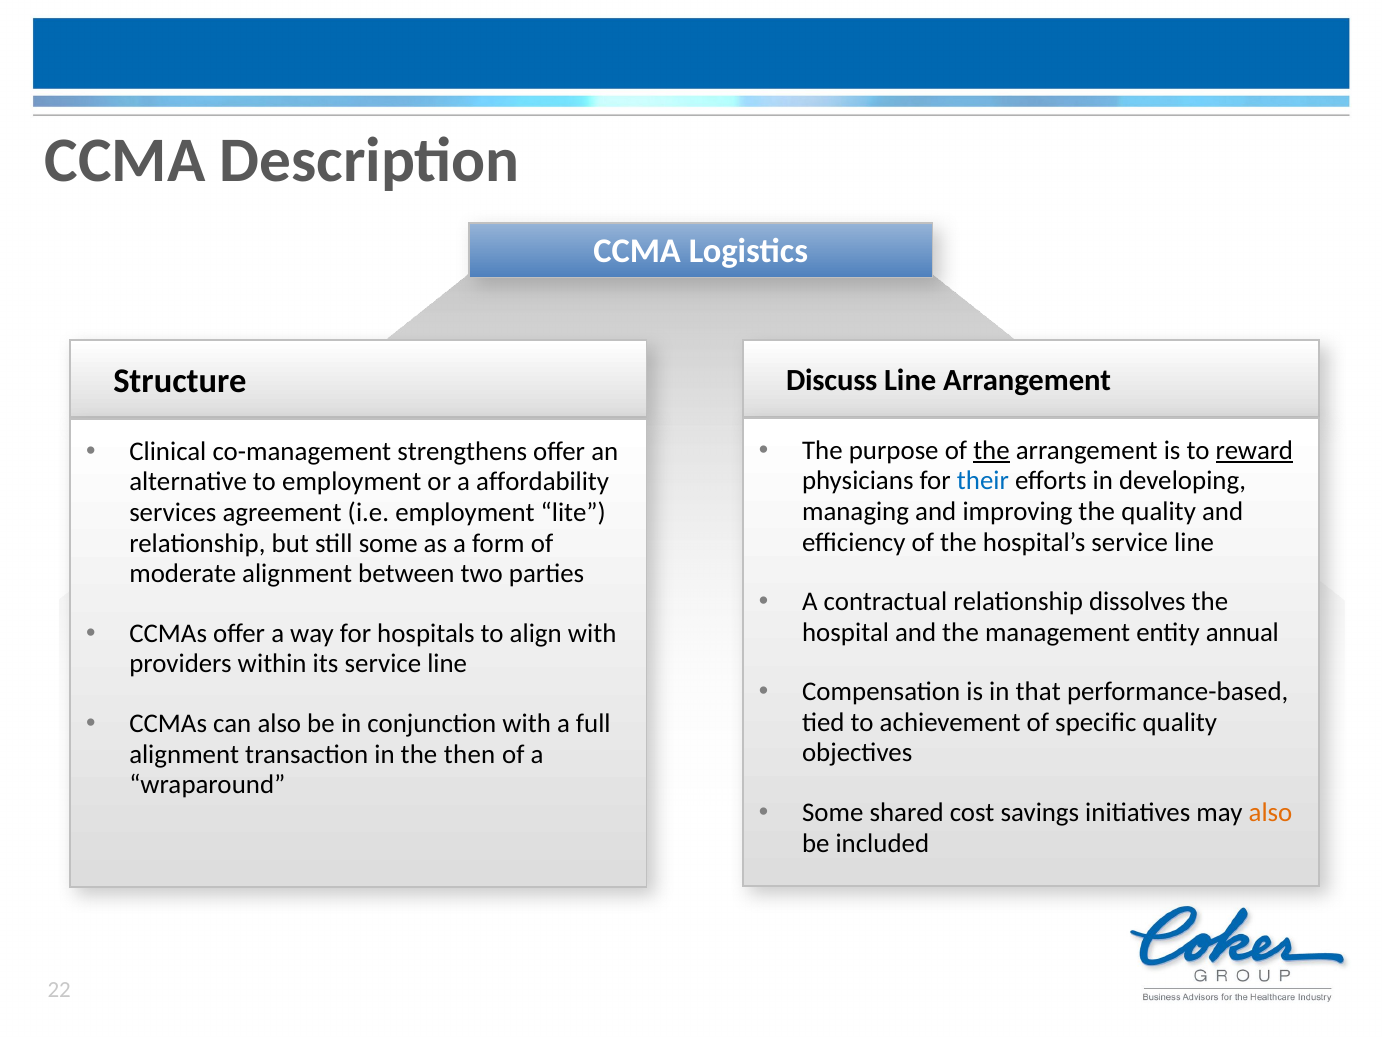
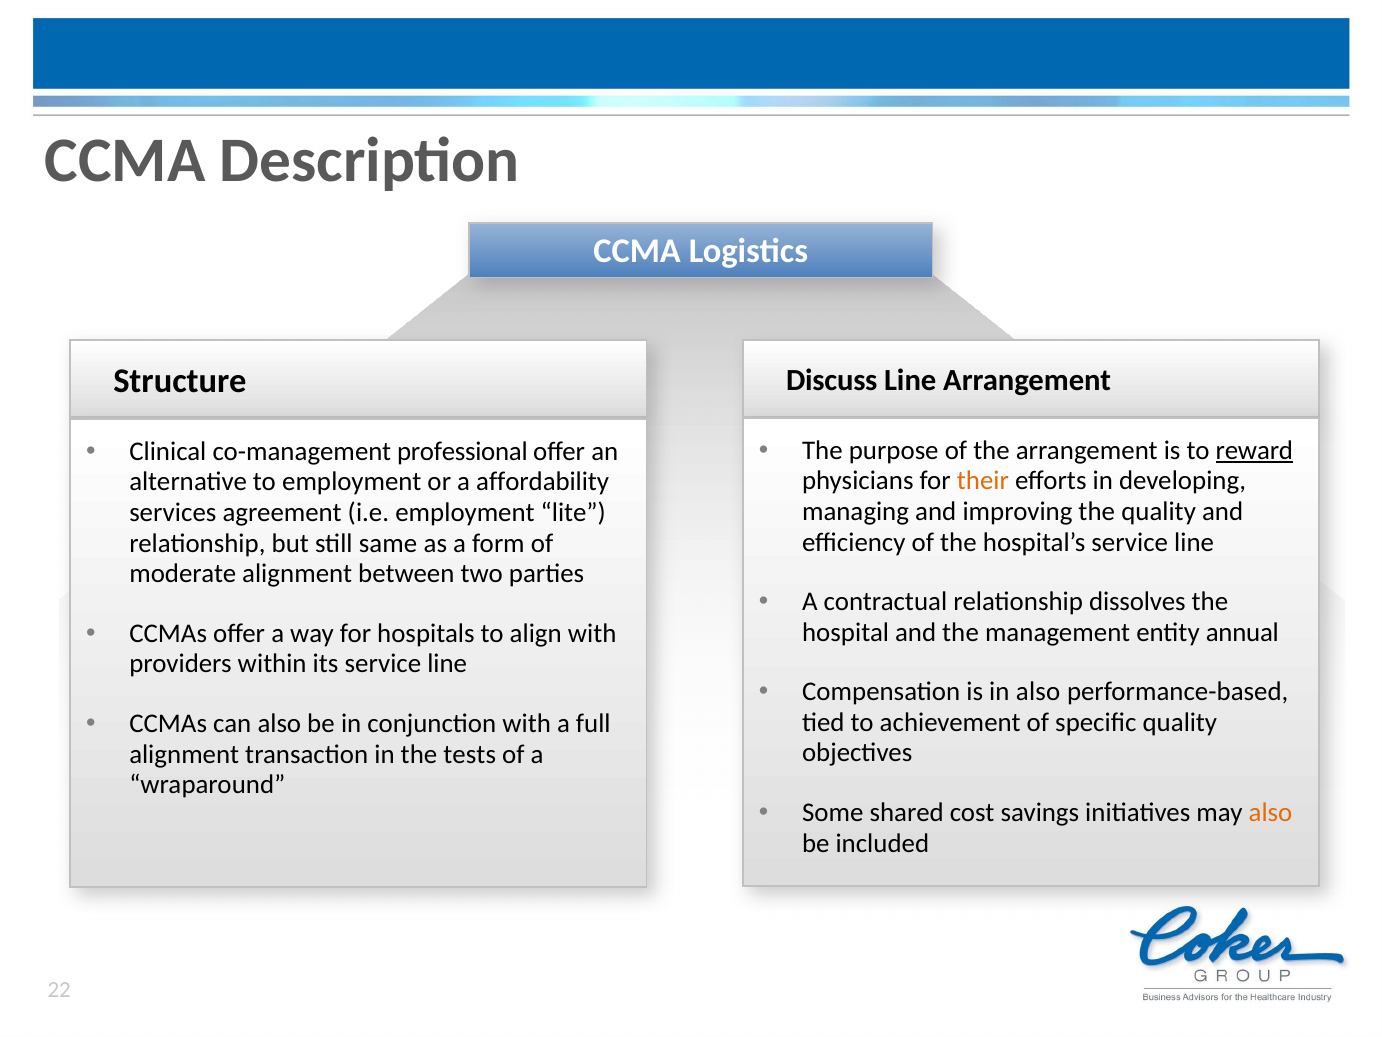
the at (991, 450) underline: present -> none
strengthens: strengthens -> professional
their colour: blue -> orange
still some: some -> same
in that: that -> also
then: then -> tests
